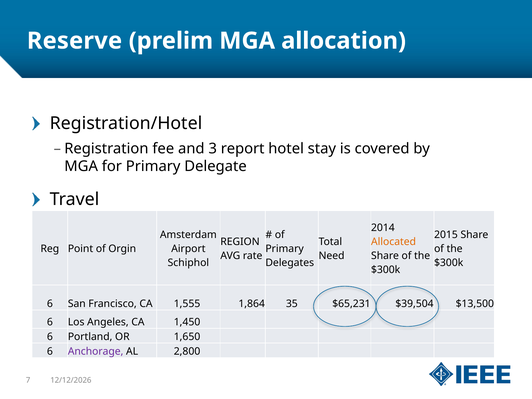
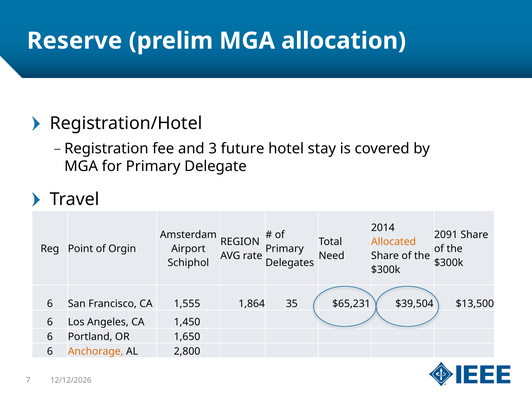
report: report -> future
2015: 2015 -> 2091
Anchorage colour: purple -> orange
